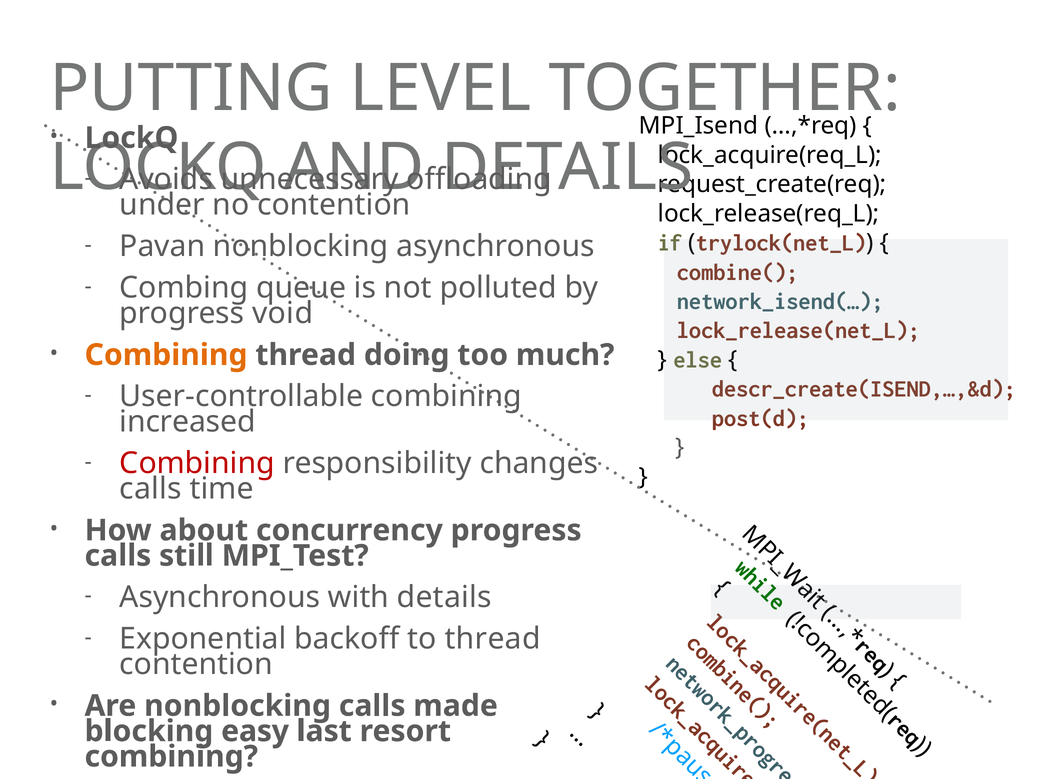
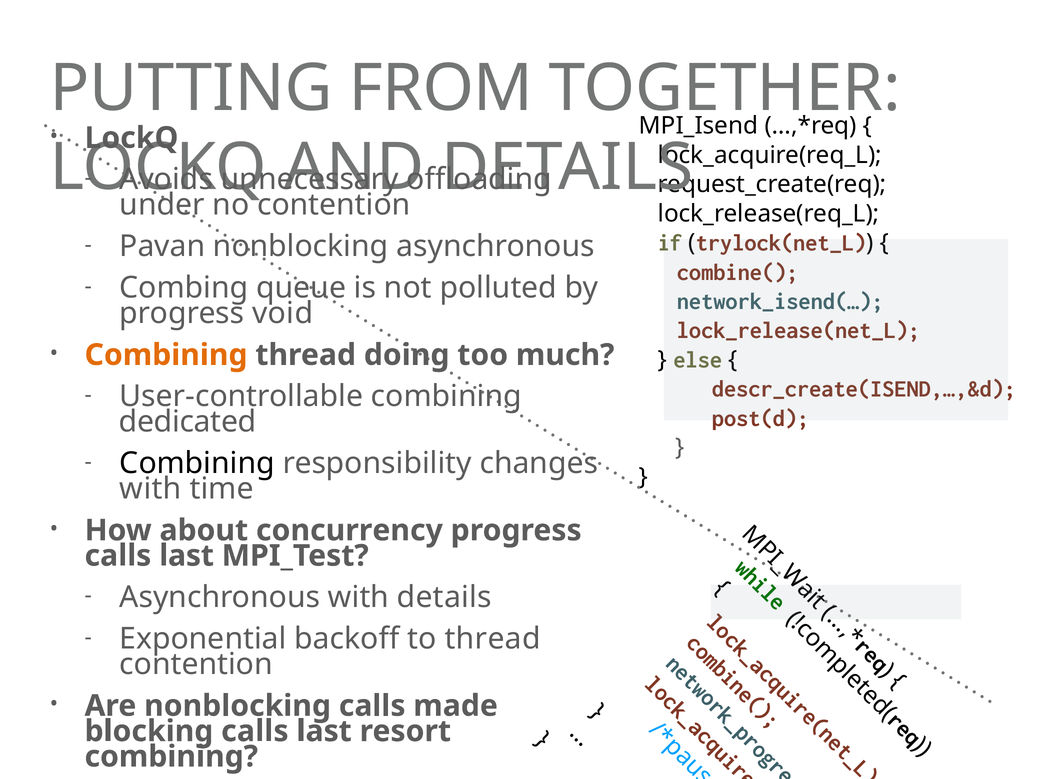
LEVEL: LEVEL -> FROM
increased: increased -> dedicated
Combining at (197, 463) colour: red -> black
calls at (151, 488): calls -> with
still at (187, 555): still -> last
blocking easy: easy -> calls
